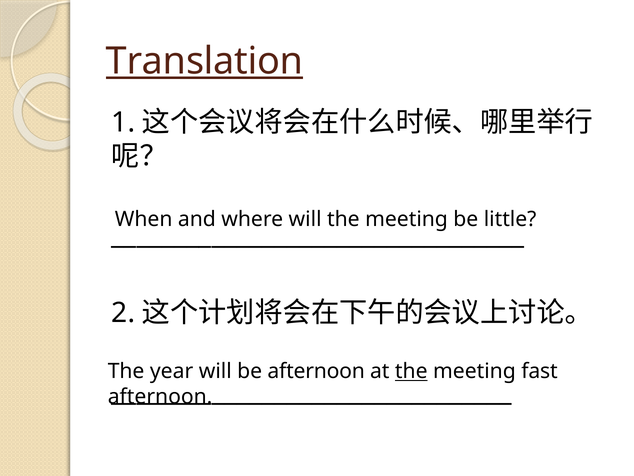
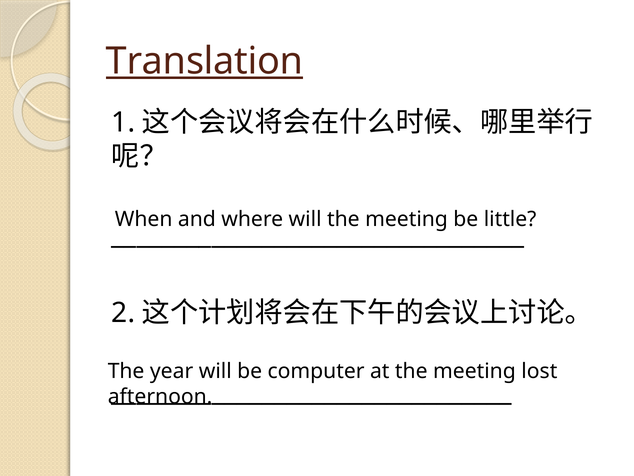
be afternoon: afternoon -> computer
the at (411, 371) underline: present -> none
fast: fast -> lost
